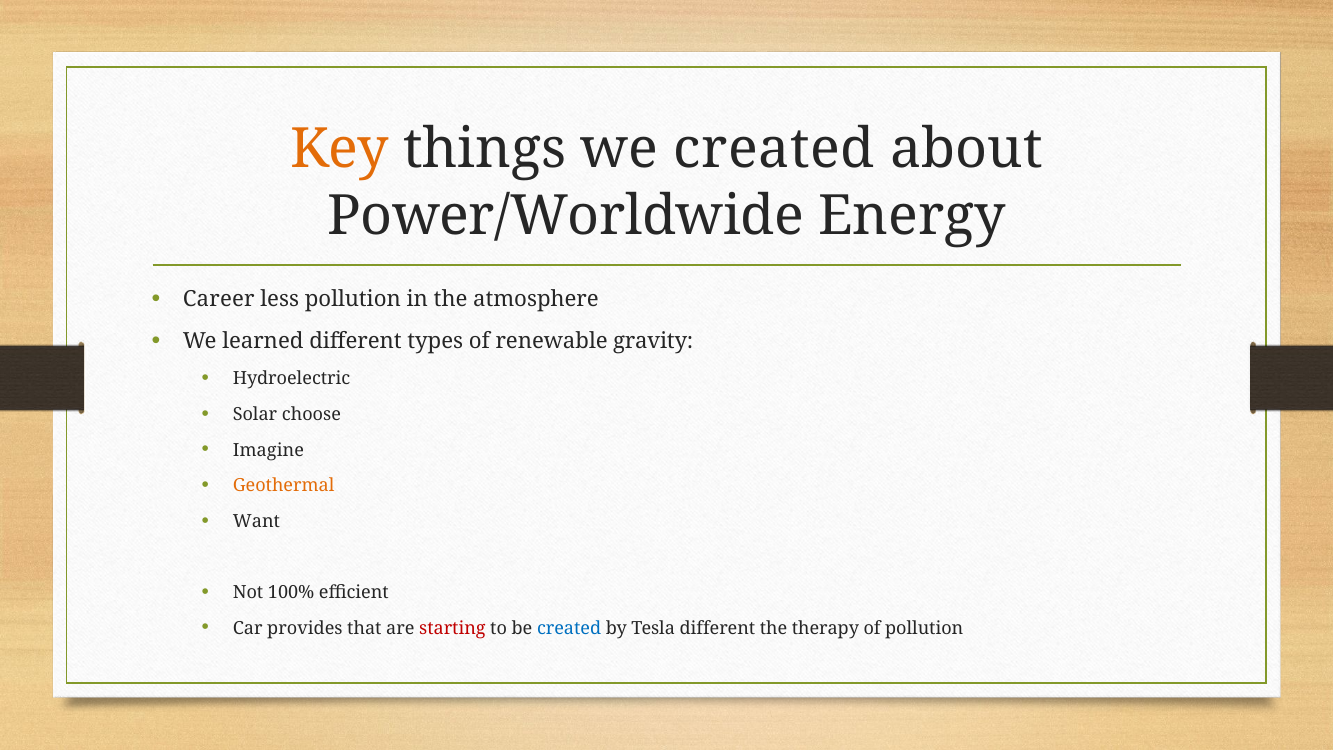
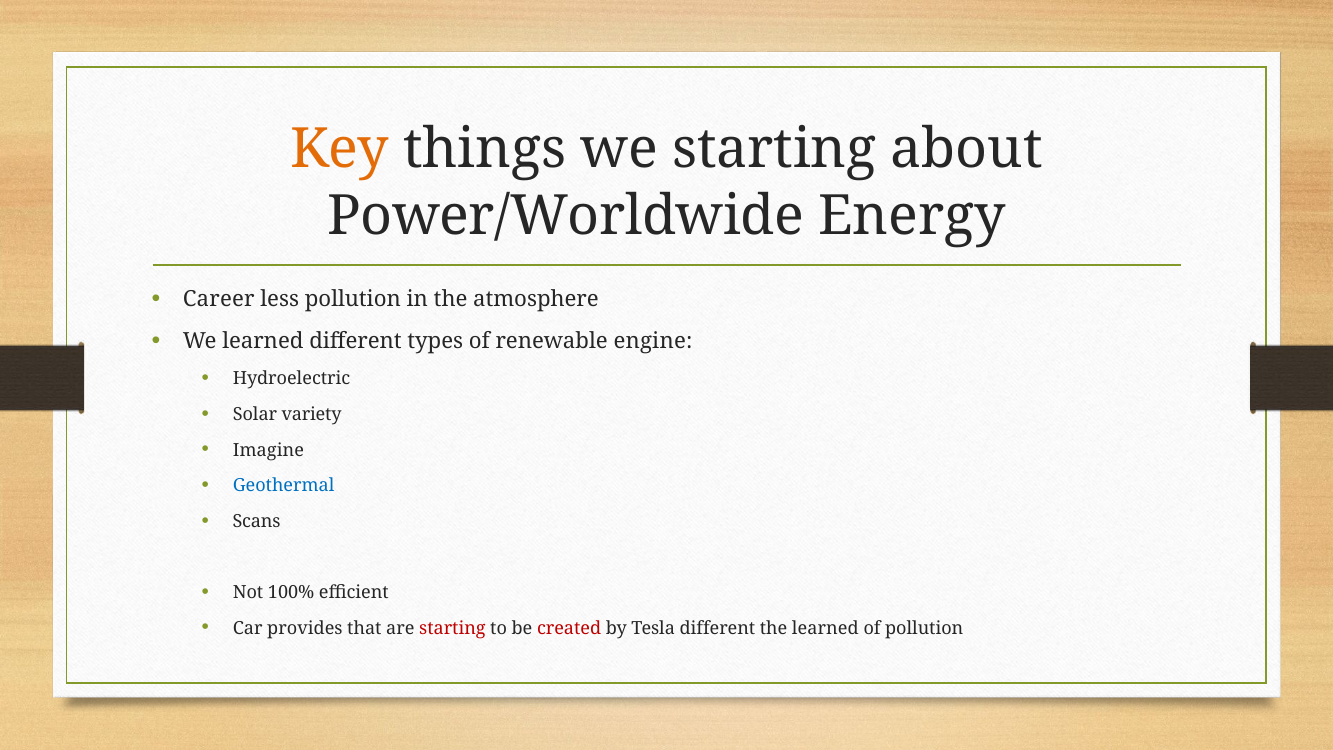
we created: created -> starting
gravity: gravity -> engine
choose: choose -> variety
Geothermal colour: orange -> blue
Want: Want -> Scans
created at (569, 628) colour: blue -> red
the therapy: therapy -> learned
